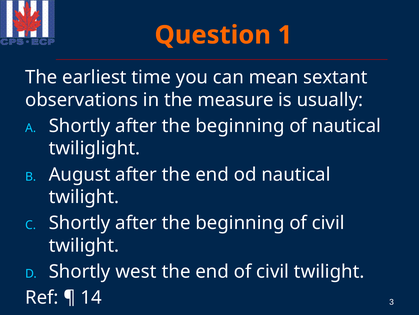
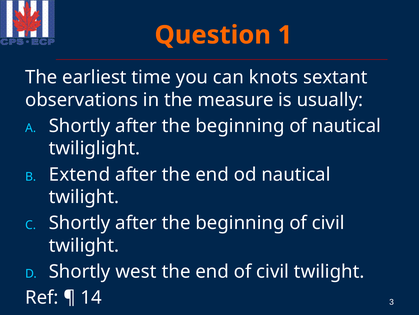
mean: mean -> knots
August: August -> Extend
